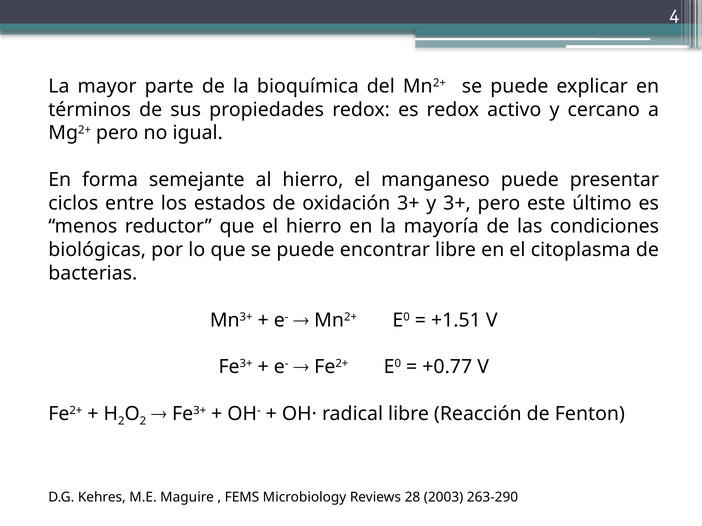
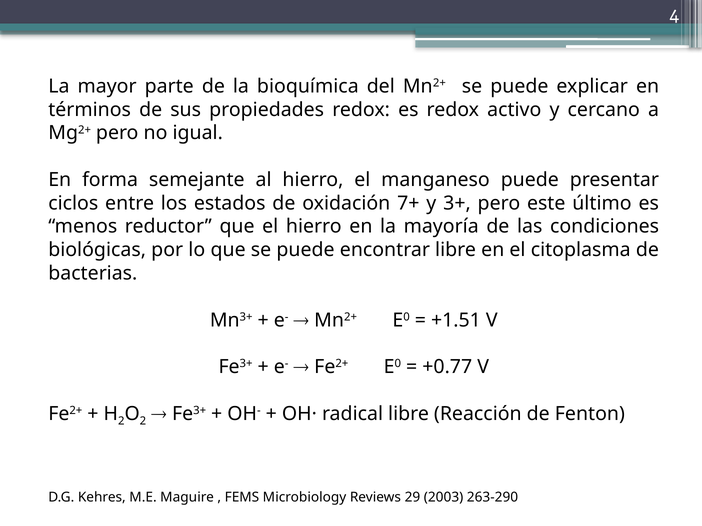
oxidación 3+: 3+ -> 7+
28: 28 -> 29
